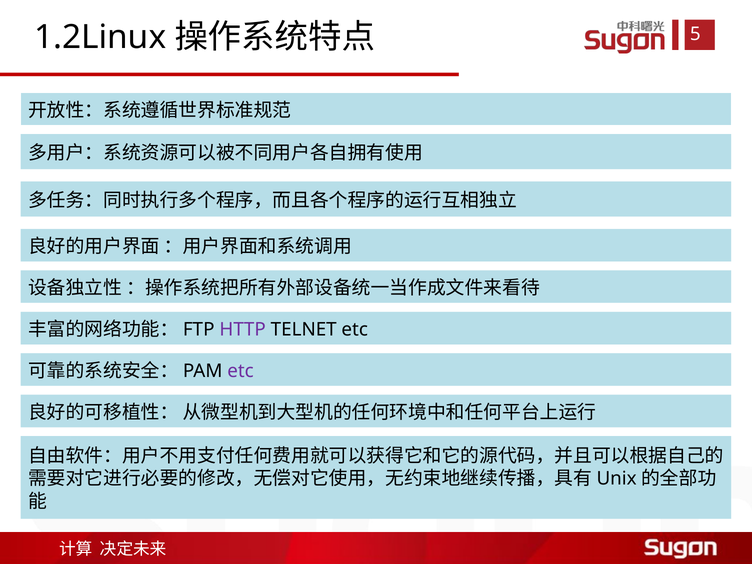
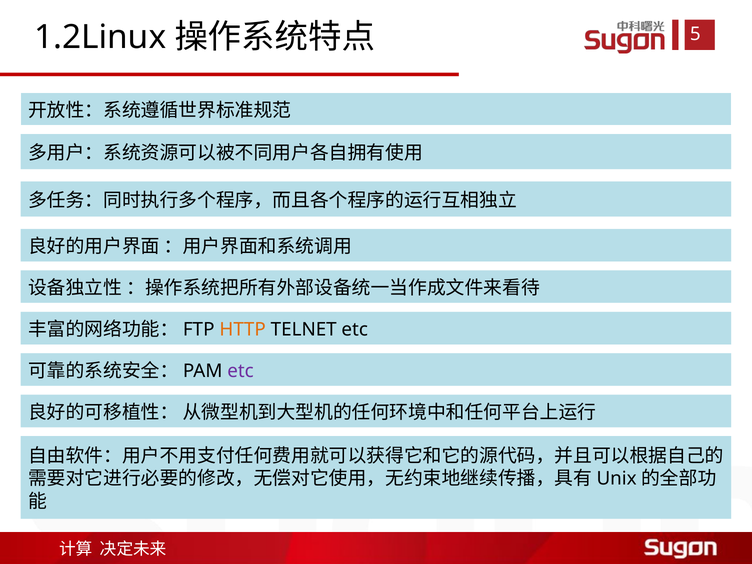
HTTP colour: purple -> orange
